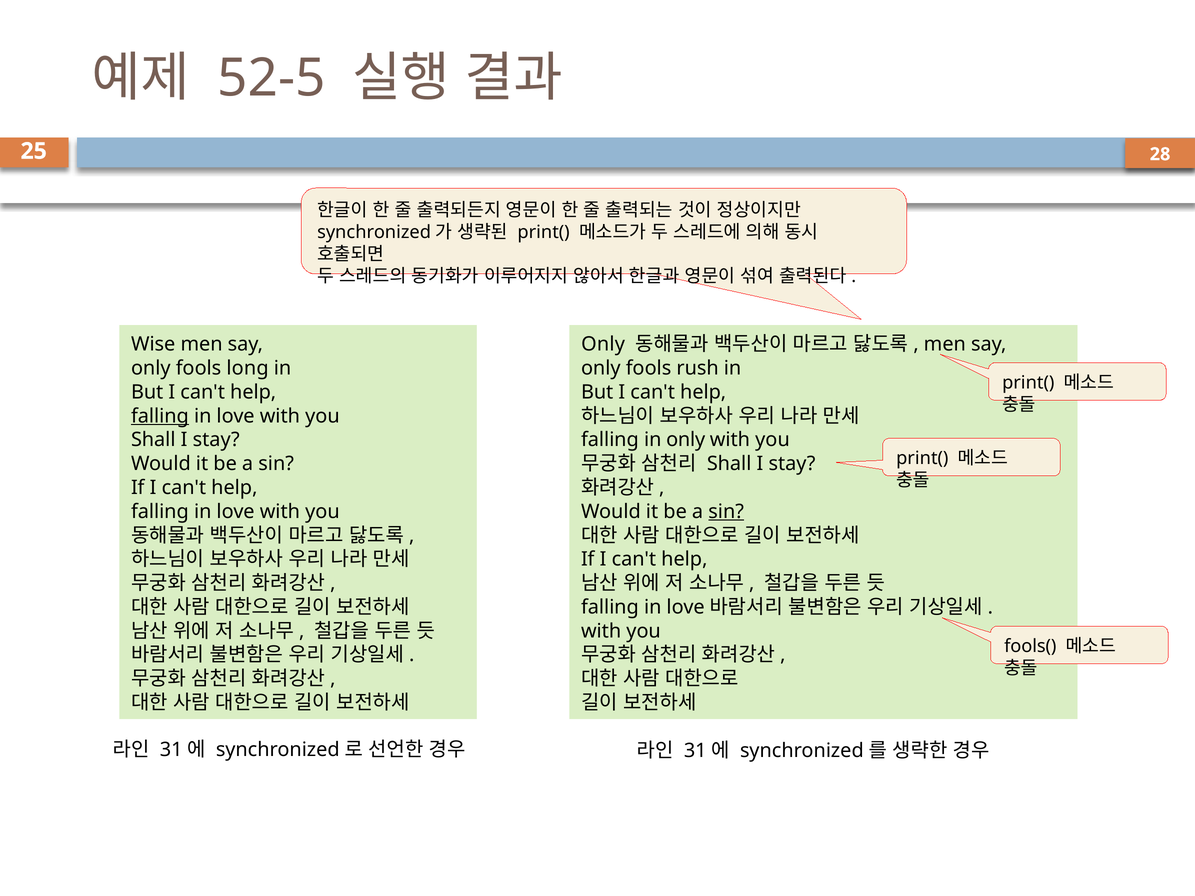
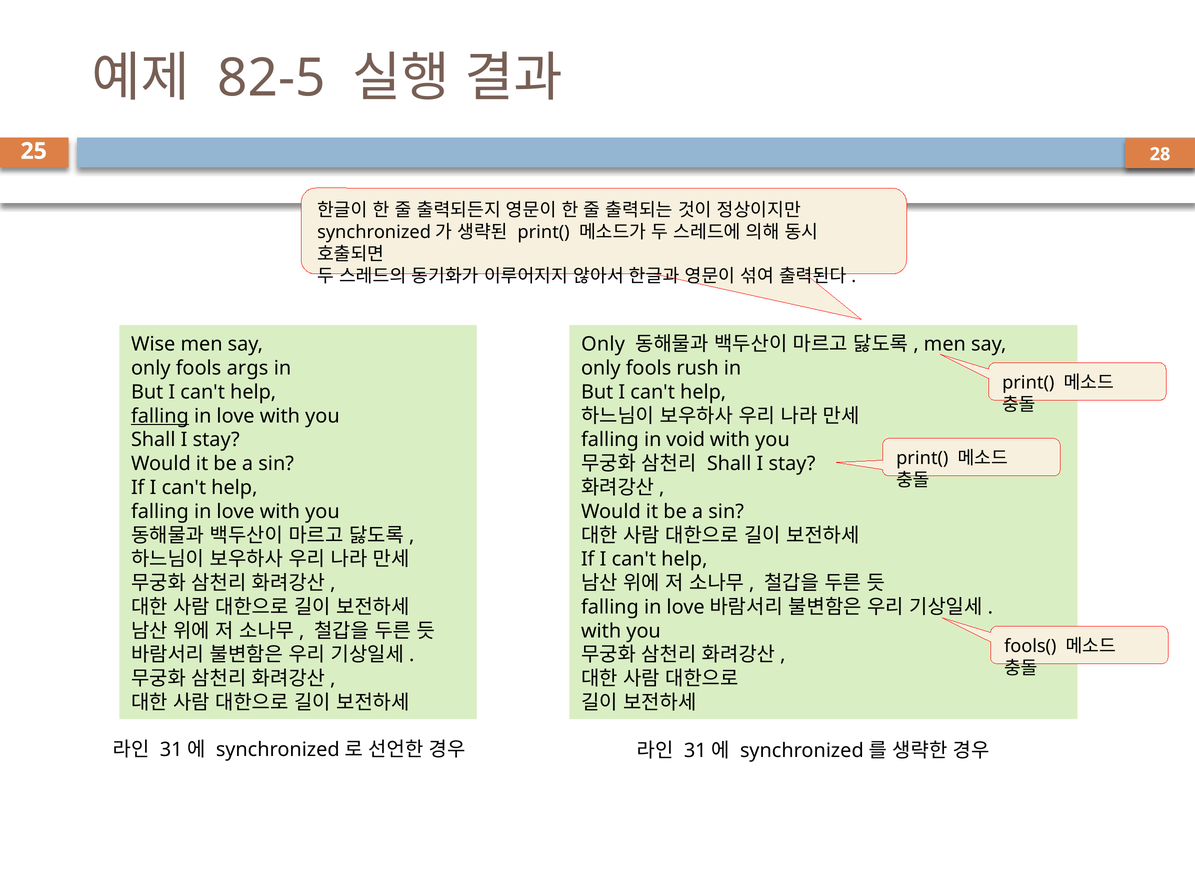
52-5: 52-5 -> 82-5
long: long -> args
in only: only -> void
sin at (726, 512) underline: present -> none
